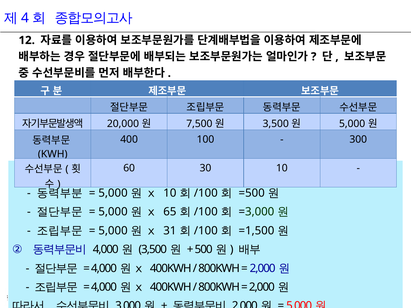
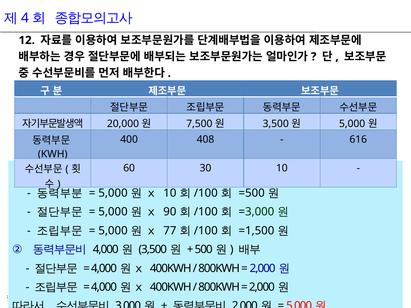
100: 100 -> 408
300: 300 -> 616
65: 65 -> 90
31: 31 -> 77
